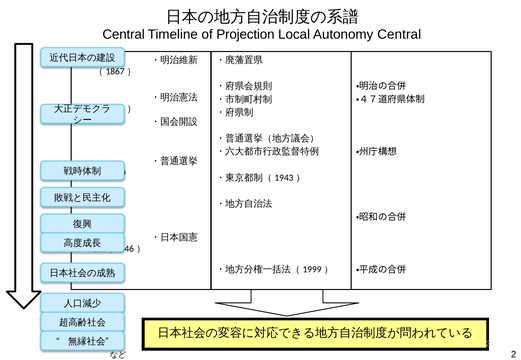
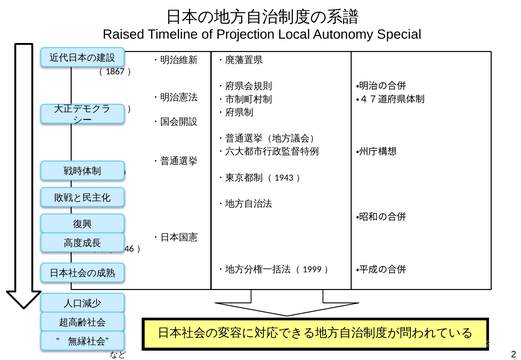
Central at (124, 34): Central -> Raised
Autonomy Central: Central -> Special
